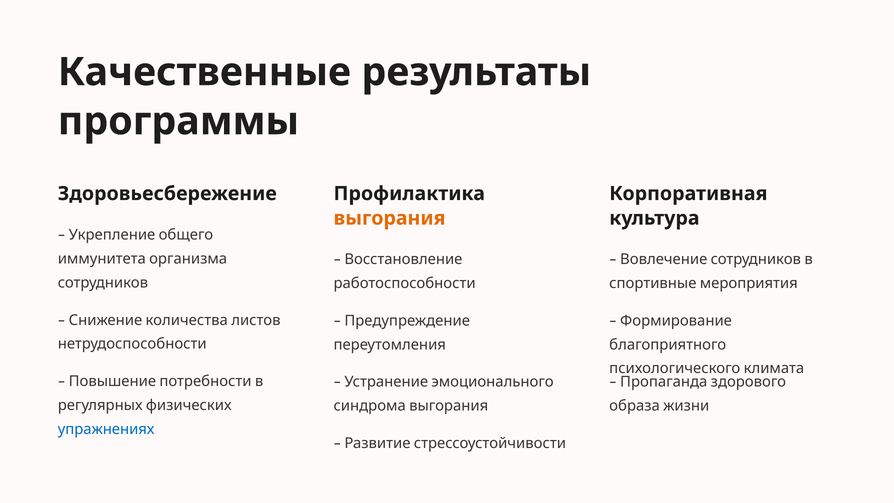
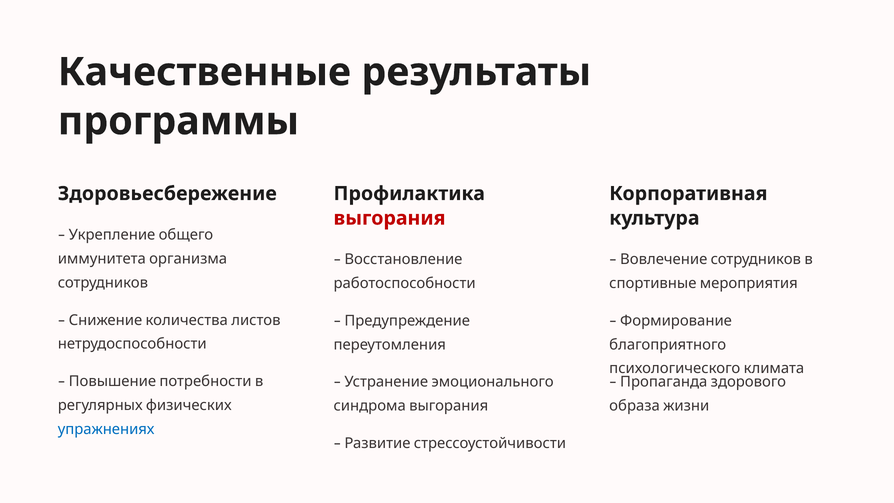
выгорания colour: orange -> red
